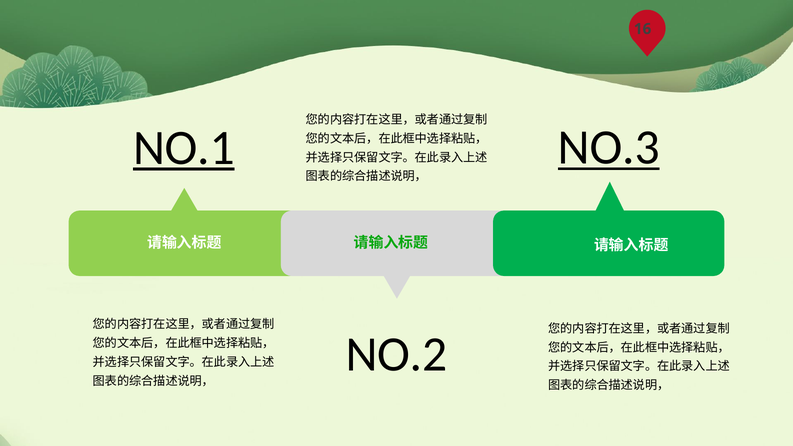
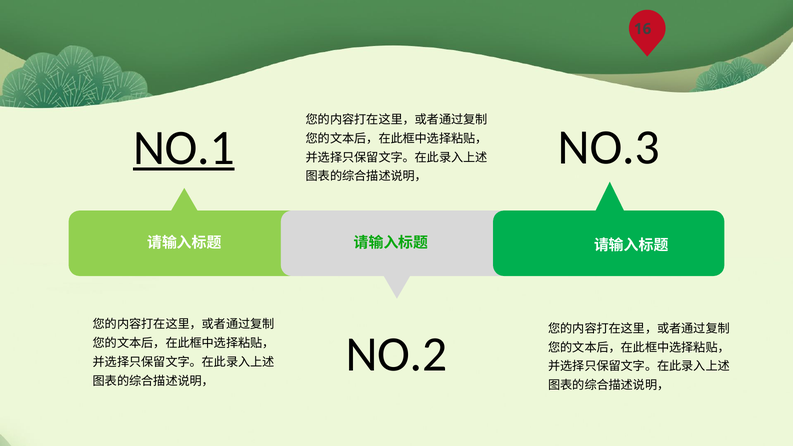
NO.3 underline: present -> none
